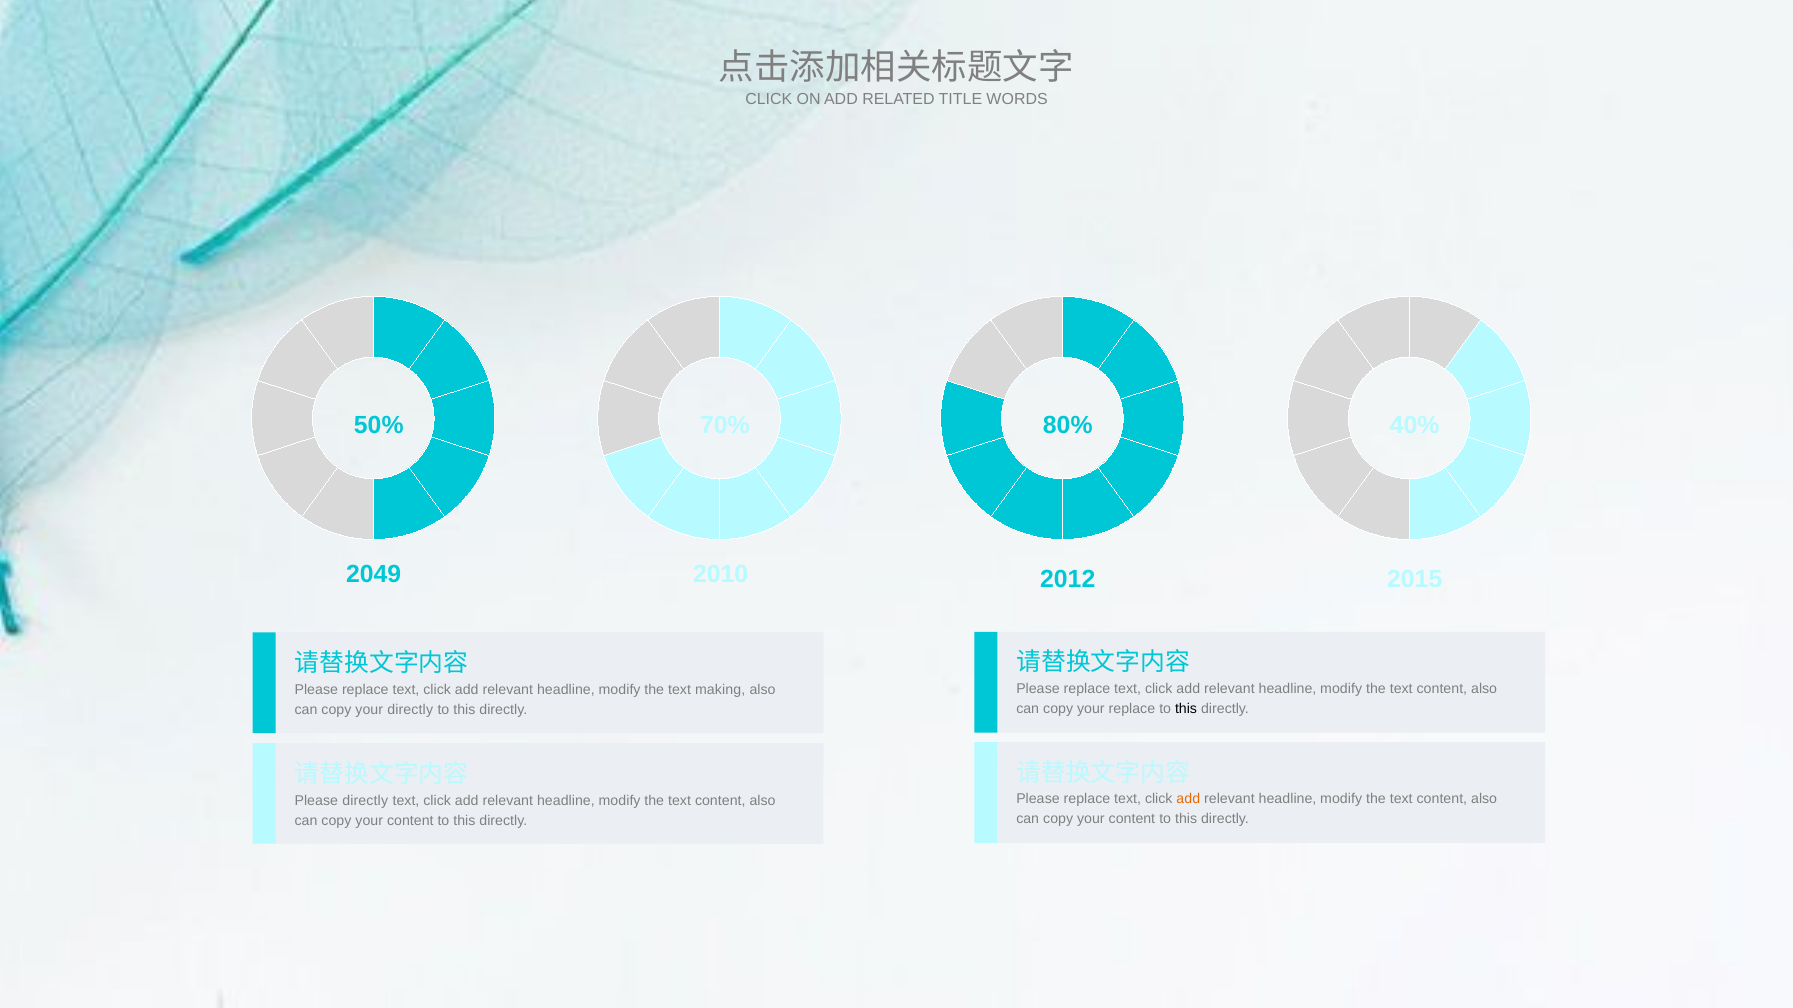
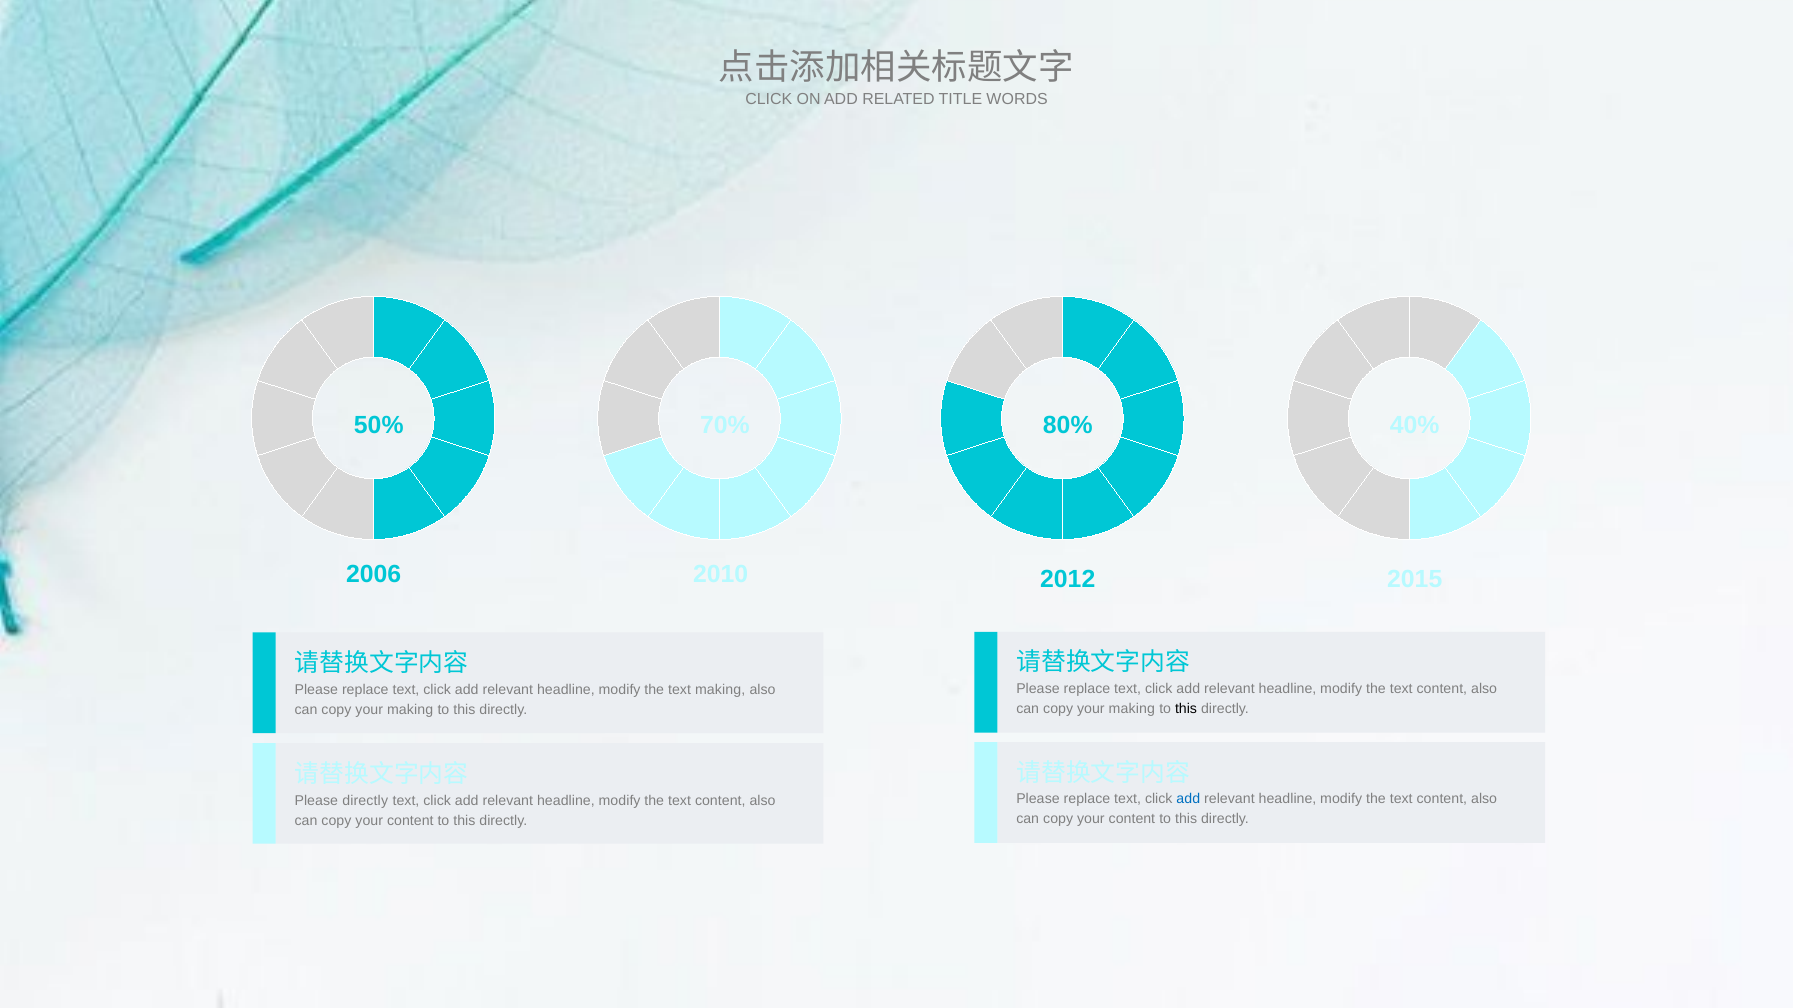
2049: 2049 -> 2006
replace at (1132, 709): replace -> making
directly at (410, 710): directly -> making
add at (1188, 799) colour: orange -> blue
